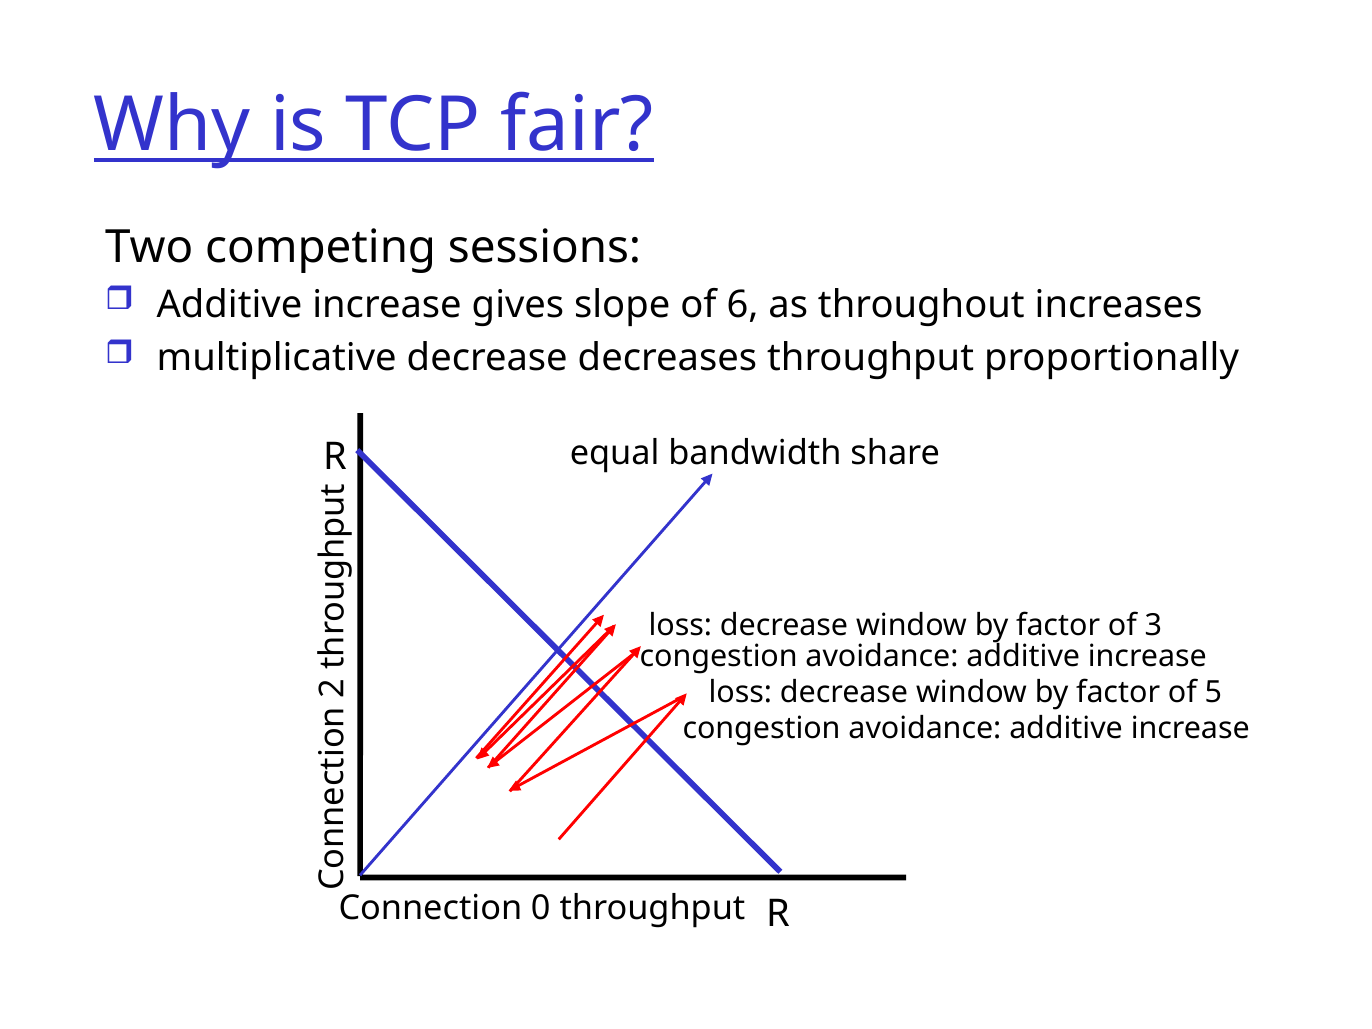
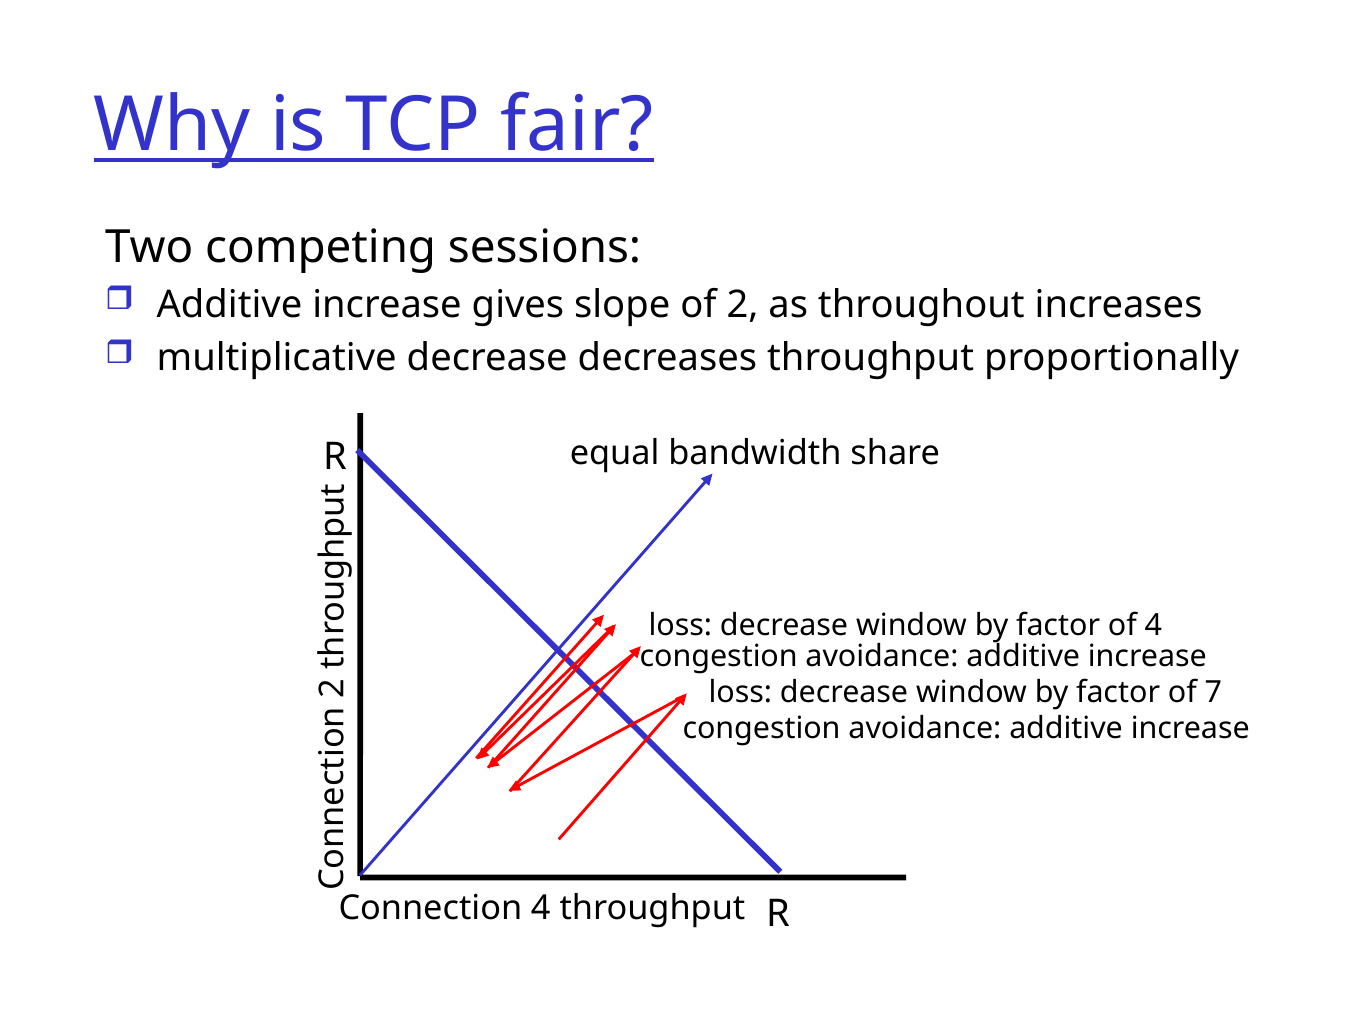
of 6: 6 -> 2
of 3: 3 -> 4
5: 5 -> 7
Connection 0: 0 -> 4
